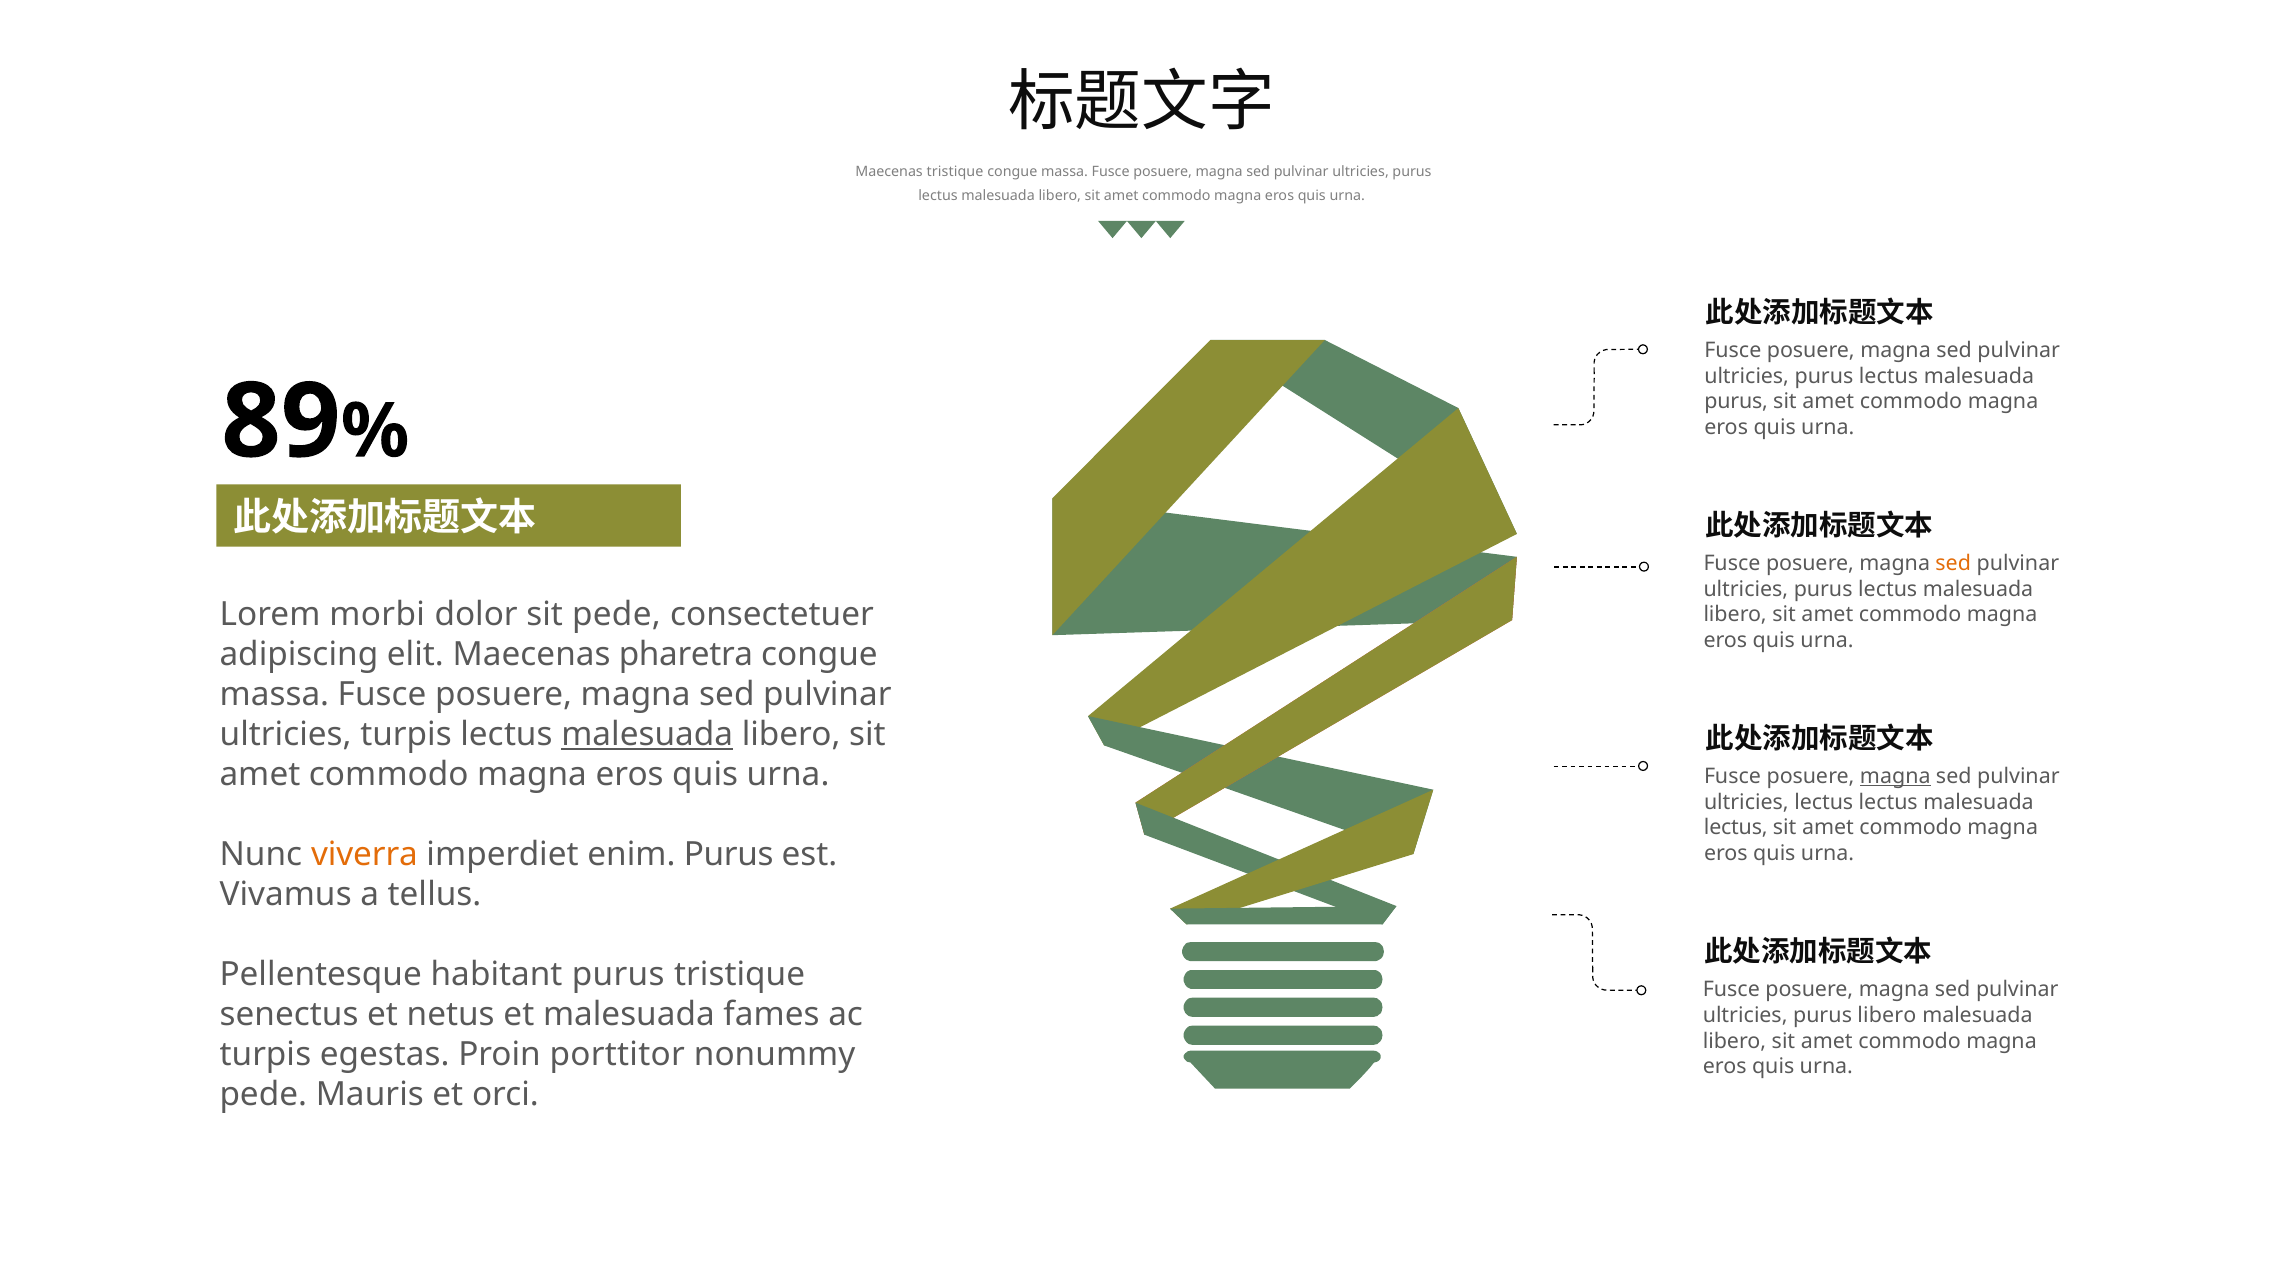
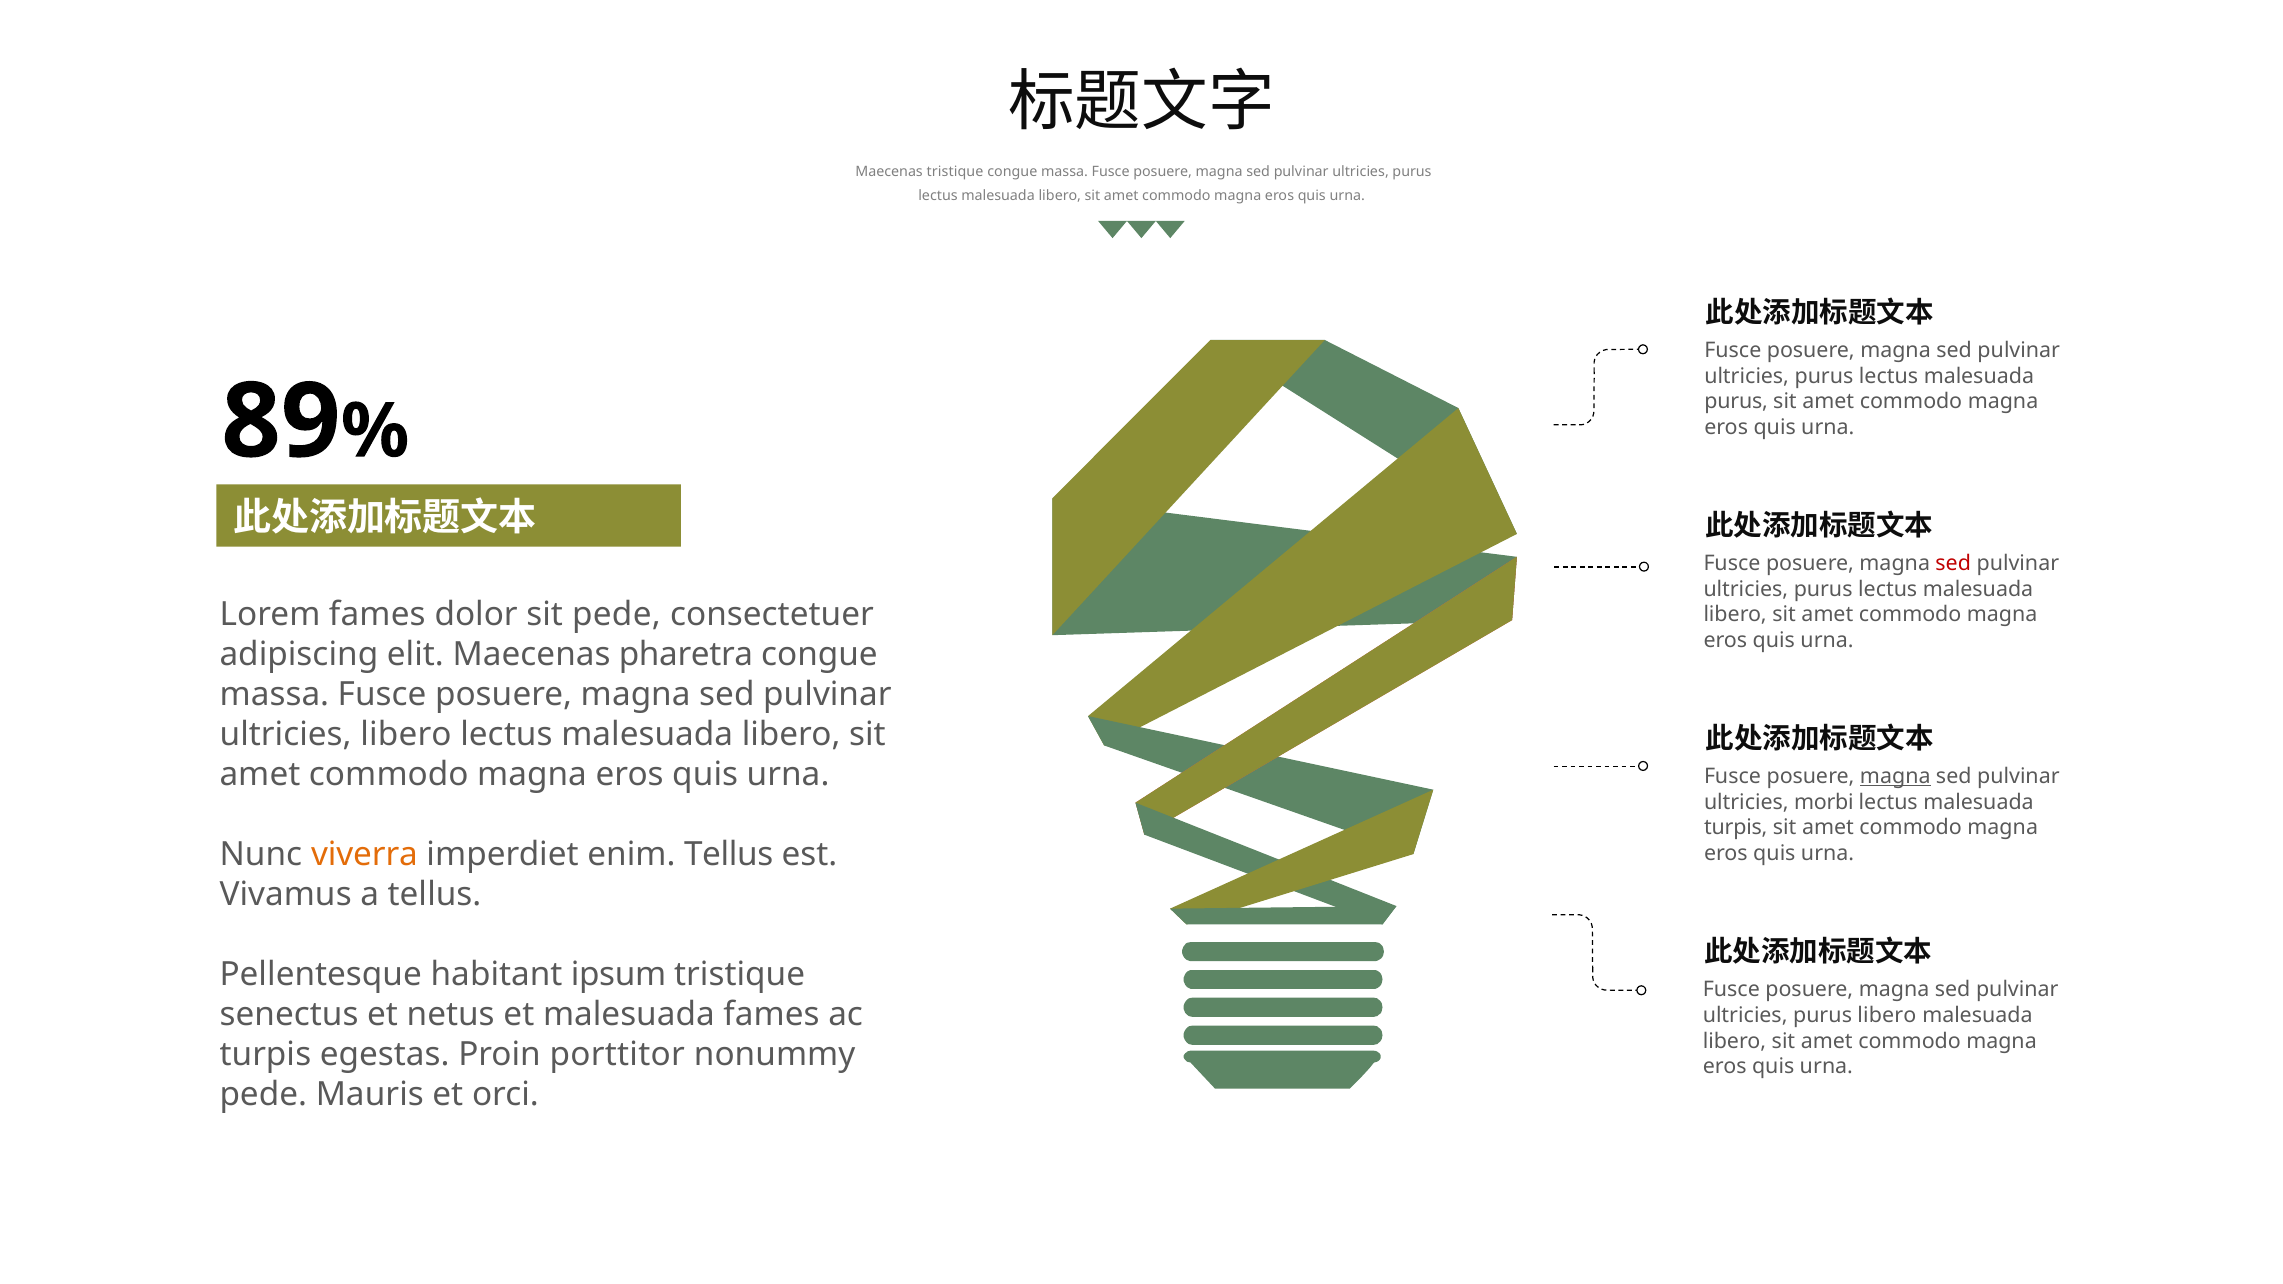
sed at (1953, 563) colour: orange -> red
Lorem morbi: morbi -> fames
ultricies turpis: turpis -> libero
malesuada at (647, 735) underline: present -> none
ultricies lectus: lectus -> morbi
lectus at (1736, 828): lectus -> turpis
enim Purus: Purus -> Tellus
habitant purus: purus -> ipsum
